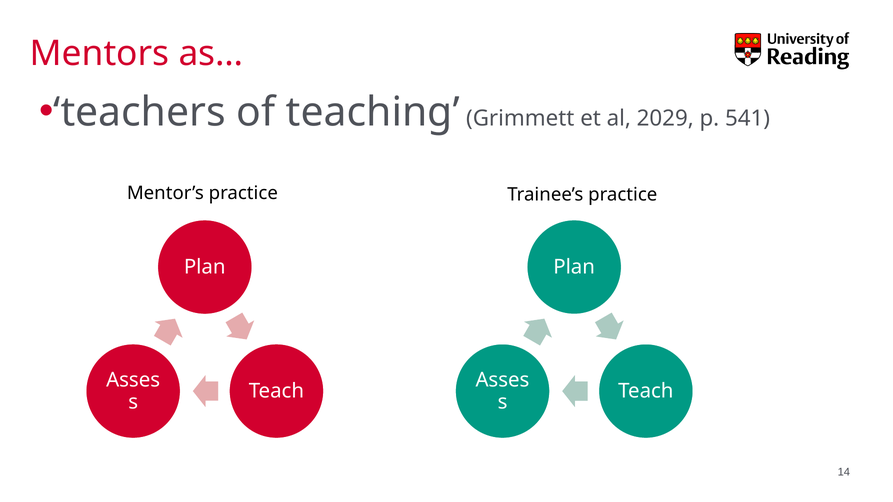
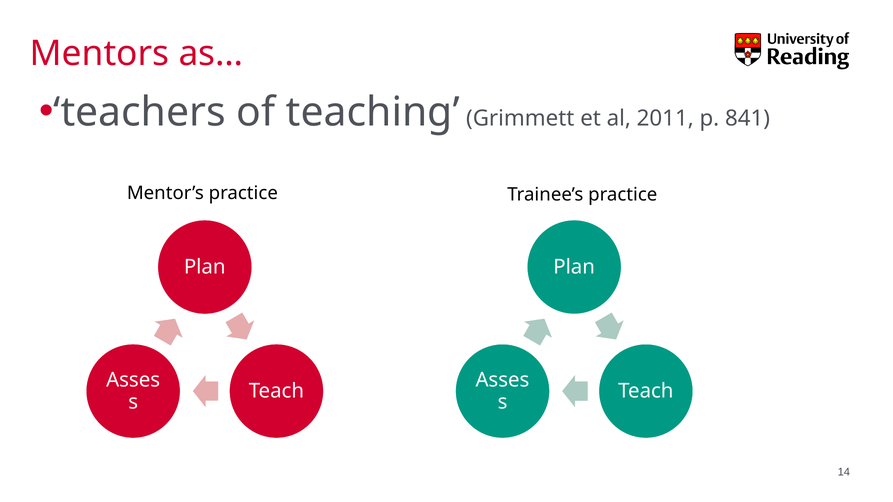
2029: 2029 -> 2011
541: 541 -> 841
